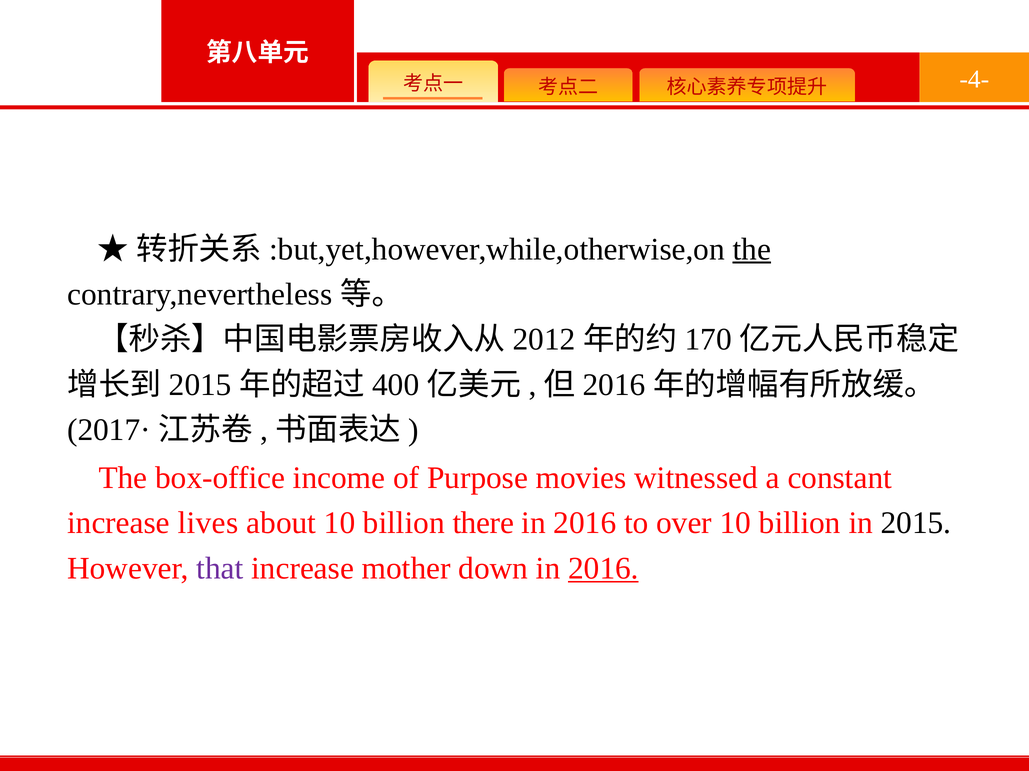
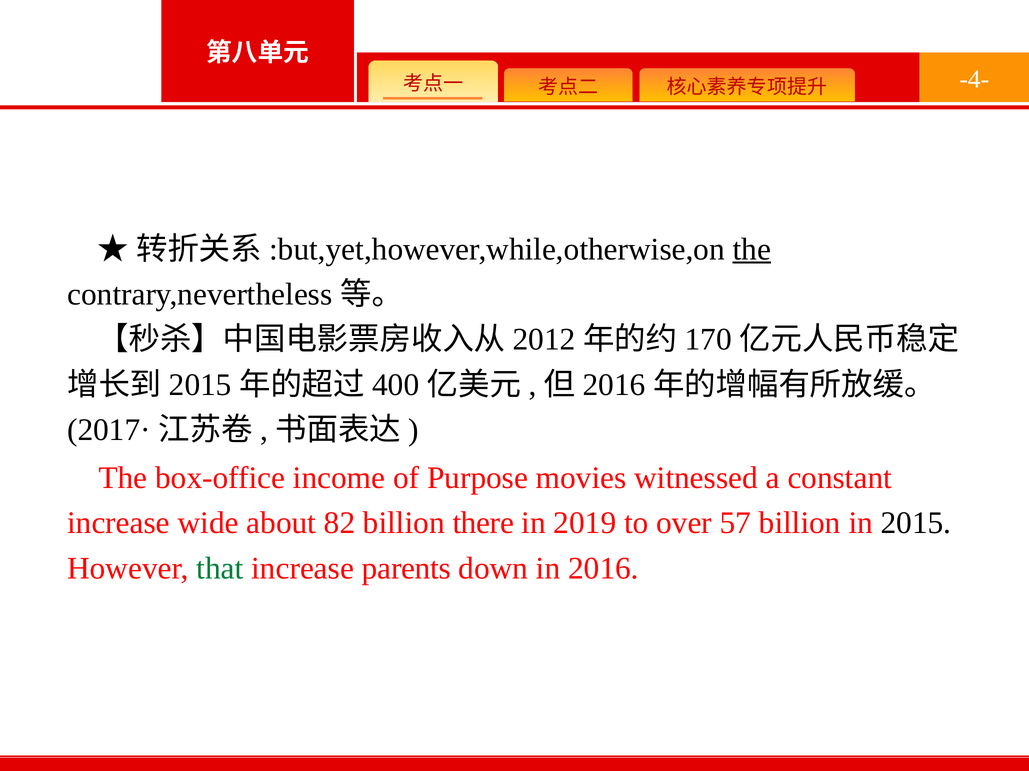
lives: lives -> wide
about 10: 10 -> 82
2016 at (585, 524): 2016 -> 2019
over 10: 10 -> 57
that colour: purple -> green
mother: mother -> parents
2016 at (603, 569) underline: present -> none
